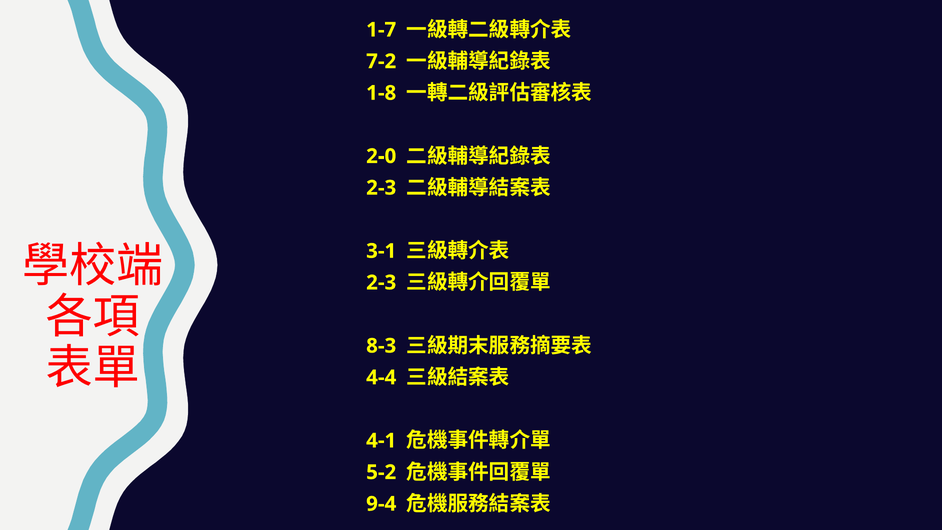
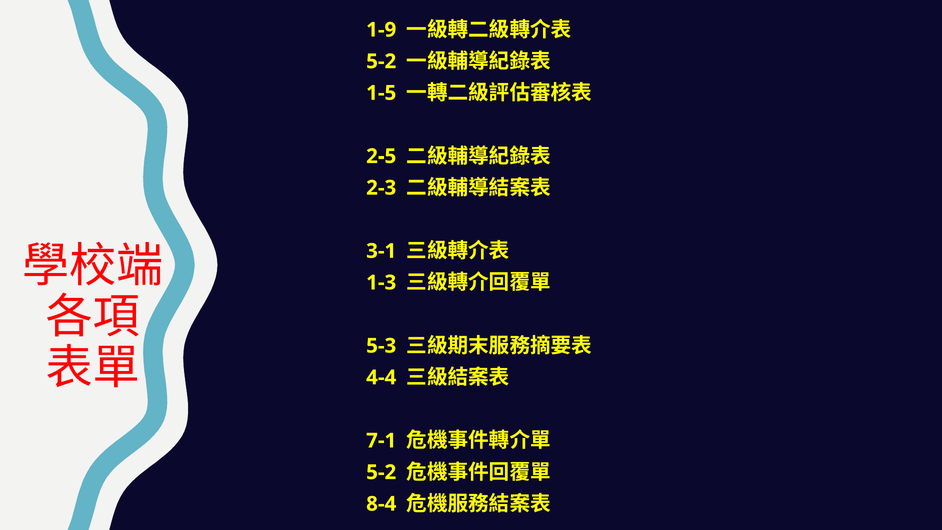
1-7: 1-7 -> 1-9
7-2 at (381, 61): 7-2 -> 5-2
1-8: 1-8 -> 1-5
2-0: 2-0 -> 2-5
2-3 at (381, 283): 2-3 -> 1-3
8-3: 8-3 -> 5-3
4-1: 4-1 -> 7-1
9-4: 9-4 -> 8-4
